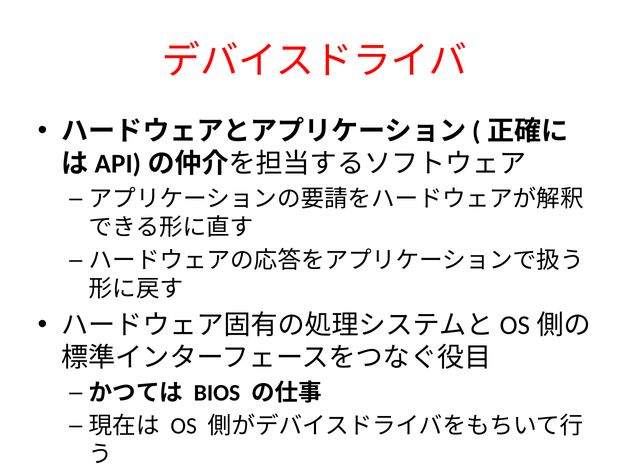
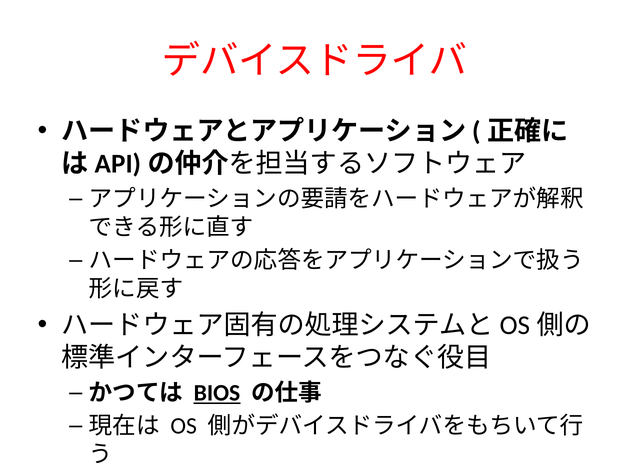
BIOS underline: none -> present
